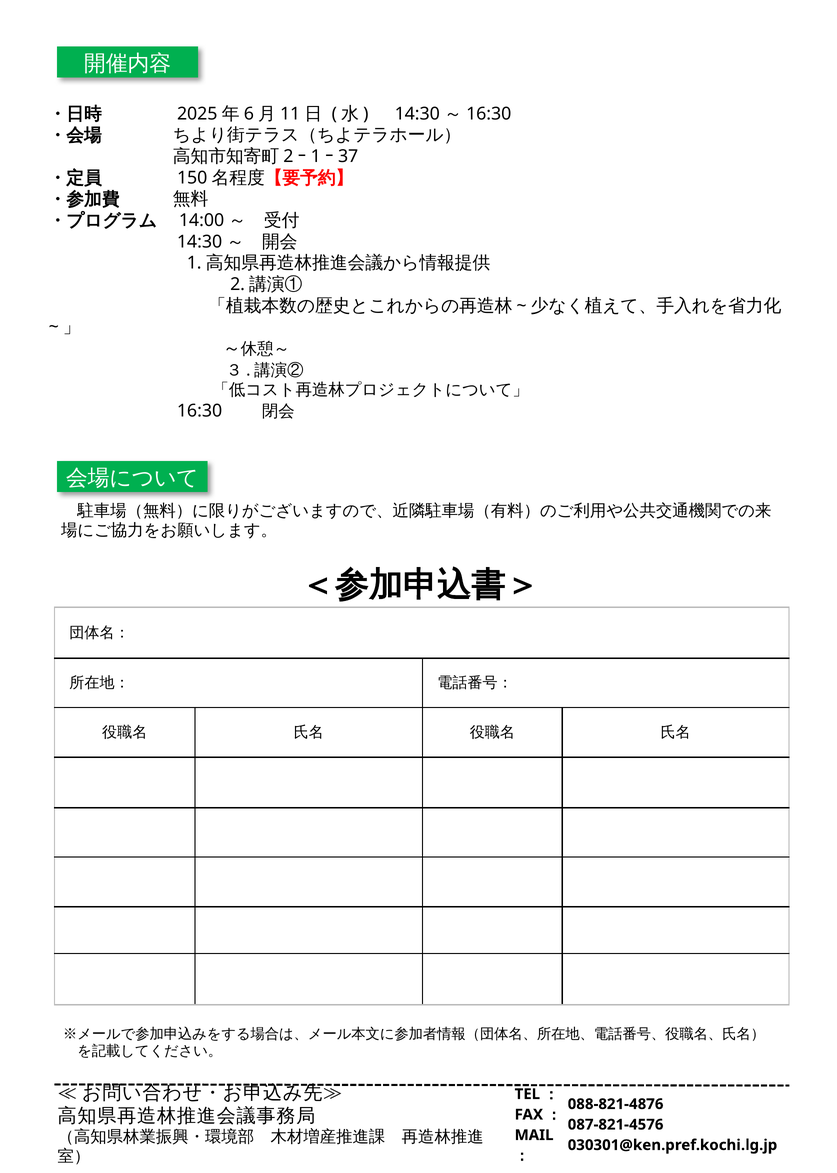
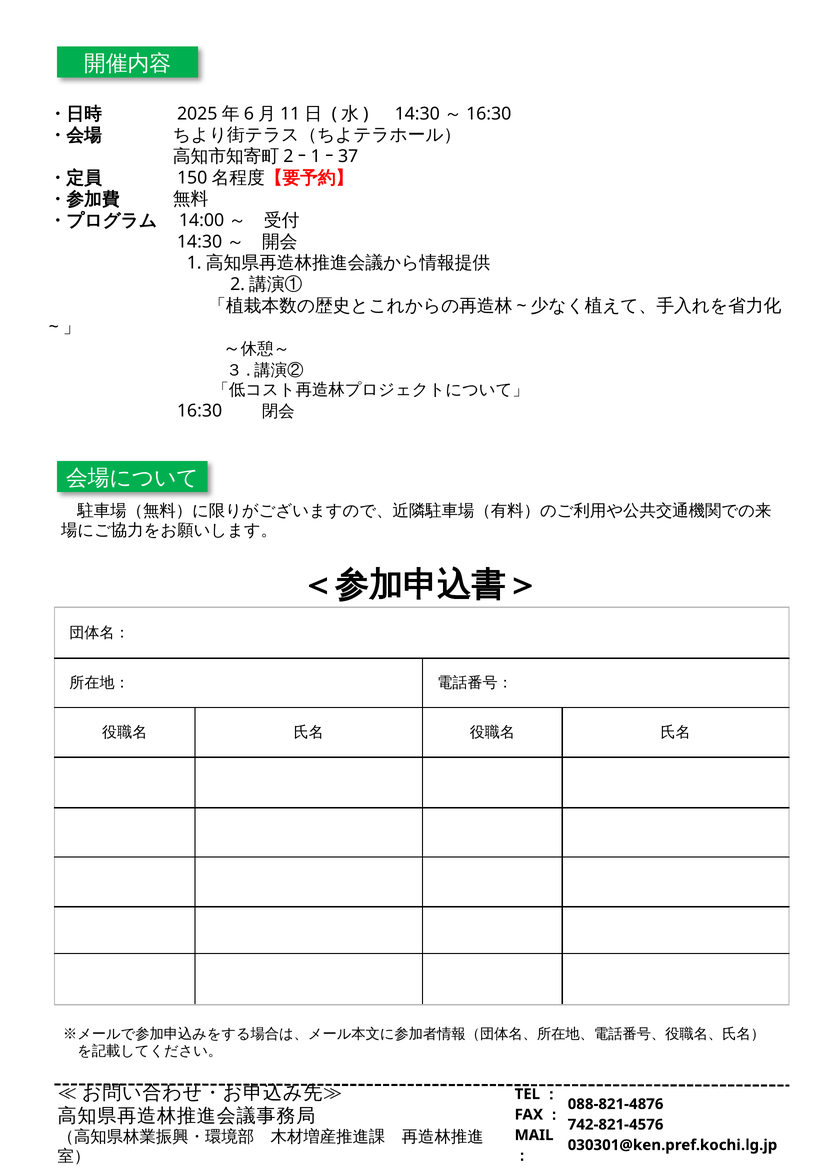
087-821-4576: 087-821-4576 -> 742-821-4576
